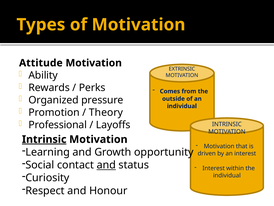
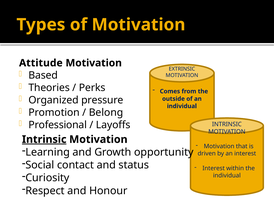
Ability: Ability -> Based
Rewards: Rewards -> Theories
Theory: Theory -> Belong
and at (106, 165) underline: present -> none
